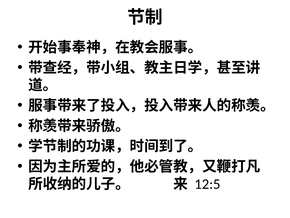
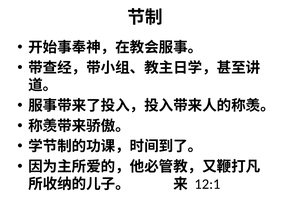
12:5: 12:5 -> 12:1
